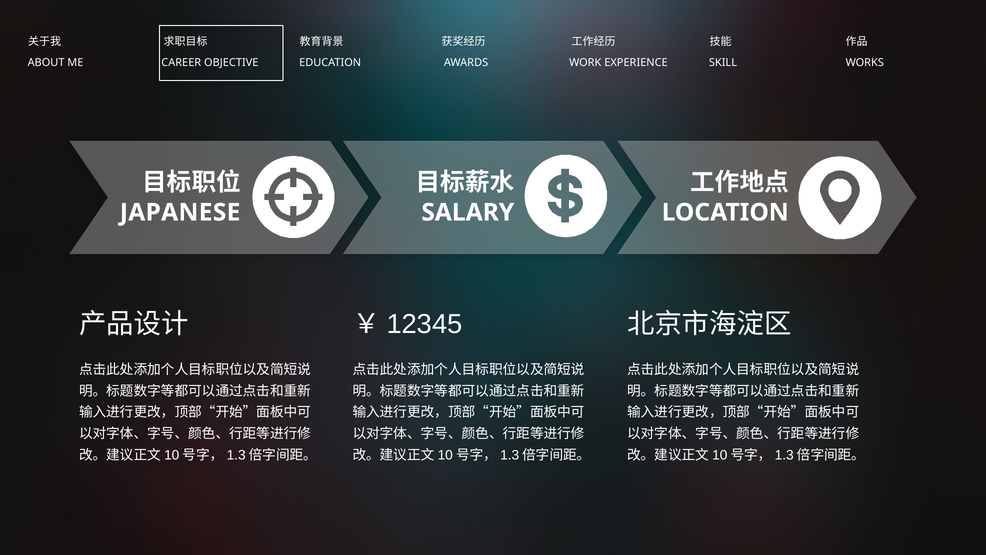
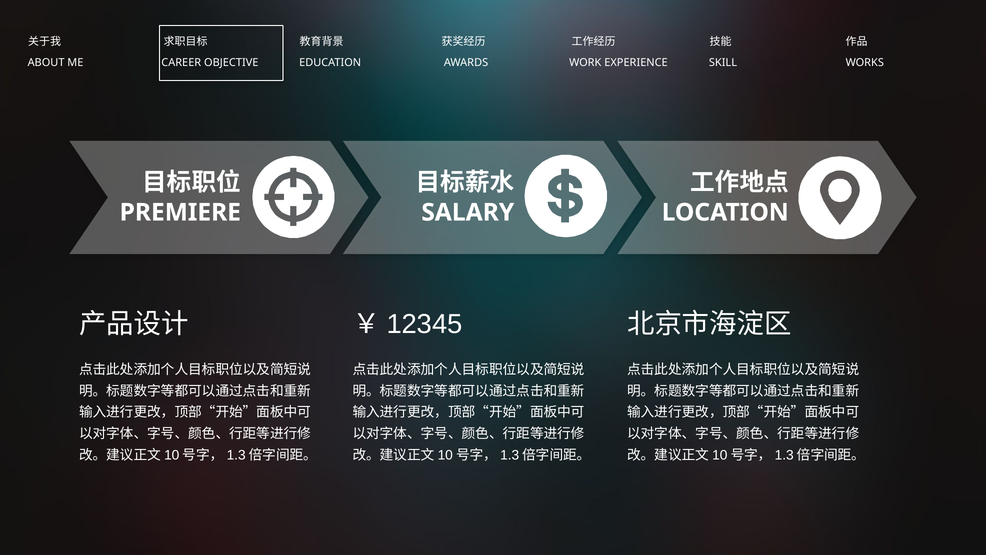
JAPANESE: JAPANESE -> PREMIERE
